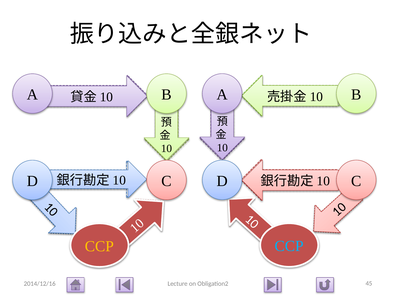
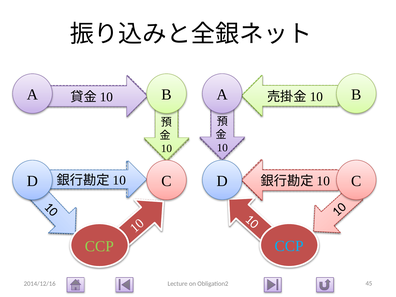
CCP at (99, 246) colour: yellow -> light green
